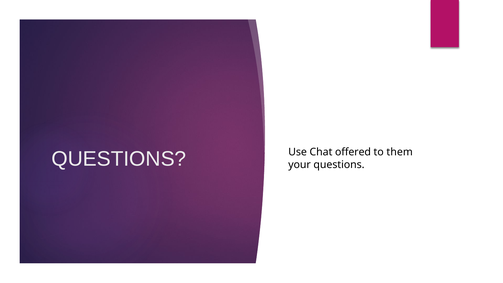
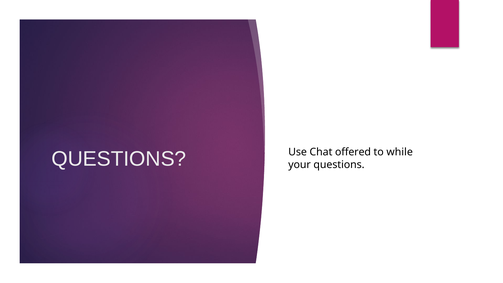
them: them -> while
